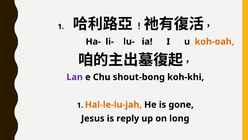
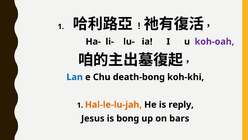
koh-oah colour: orange -> purple
Lan colour: purple -> blue
shout-bong: shout-bong -> death-bong
gone: gone -> reply
reply: reply -> bong
long: long -> bars
